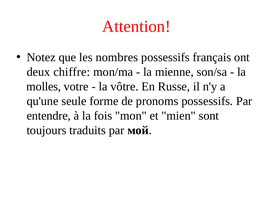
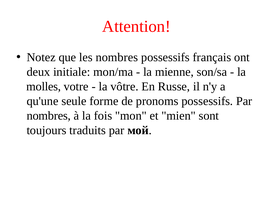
chiffre: chiffre -> initiale
entendre at (49, 116): entendre -> nombres
